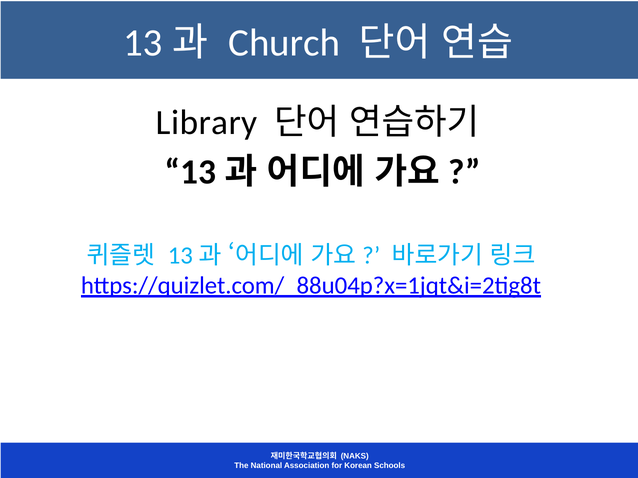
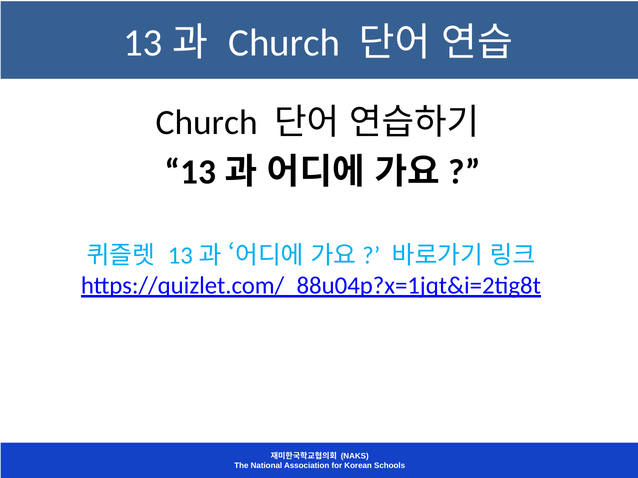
Library at (207, 123): Library -> Church
